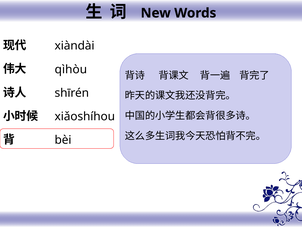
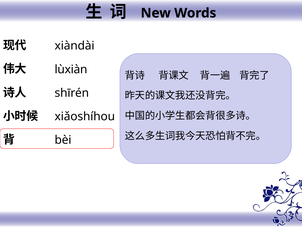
qìhòu: qìhòu -> lùxiàn
